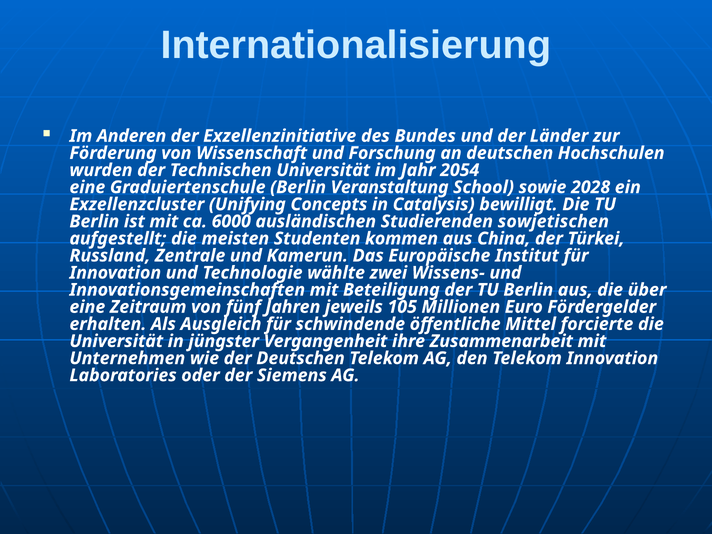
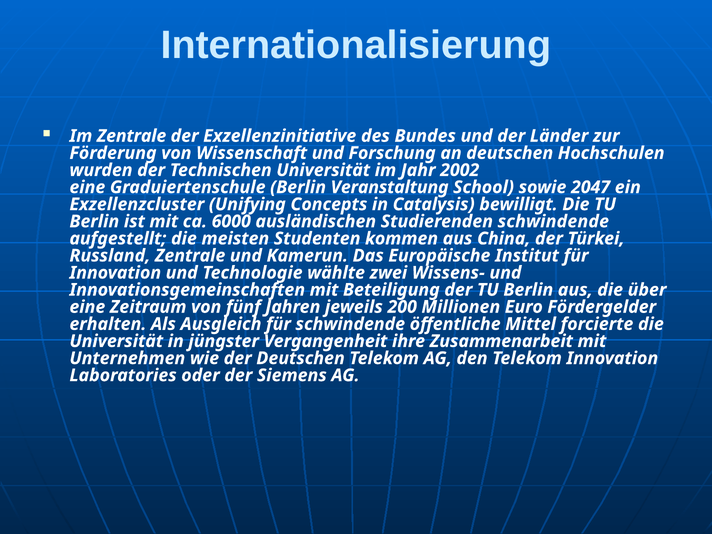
Im Anderen: Anderen -> Zentrale
2054: 2054 -> 2002
2028: 2028 -> 2047
Studierenden sowjetischen: sowjetischen -> schwindende
105: 105 -> 200
